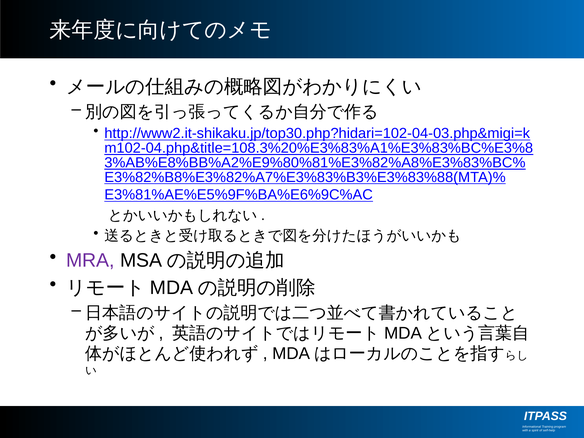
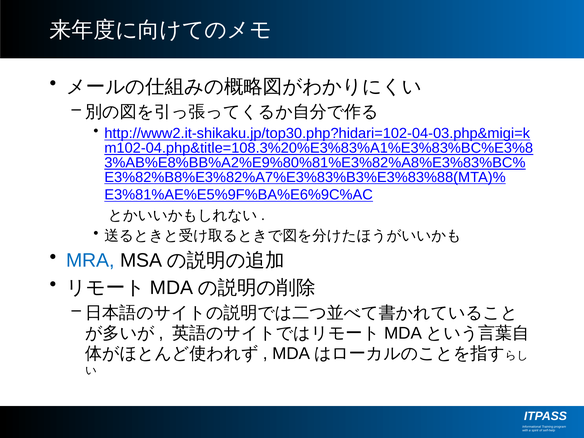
MRA colour: purple -> blue
